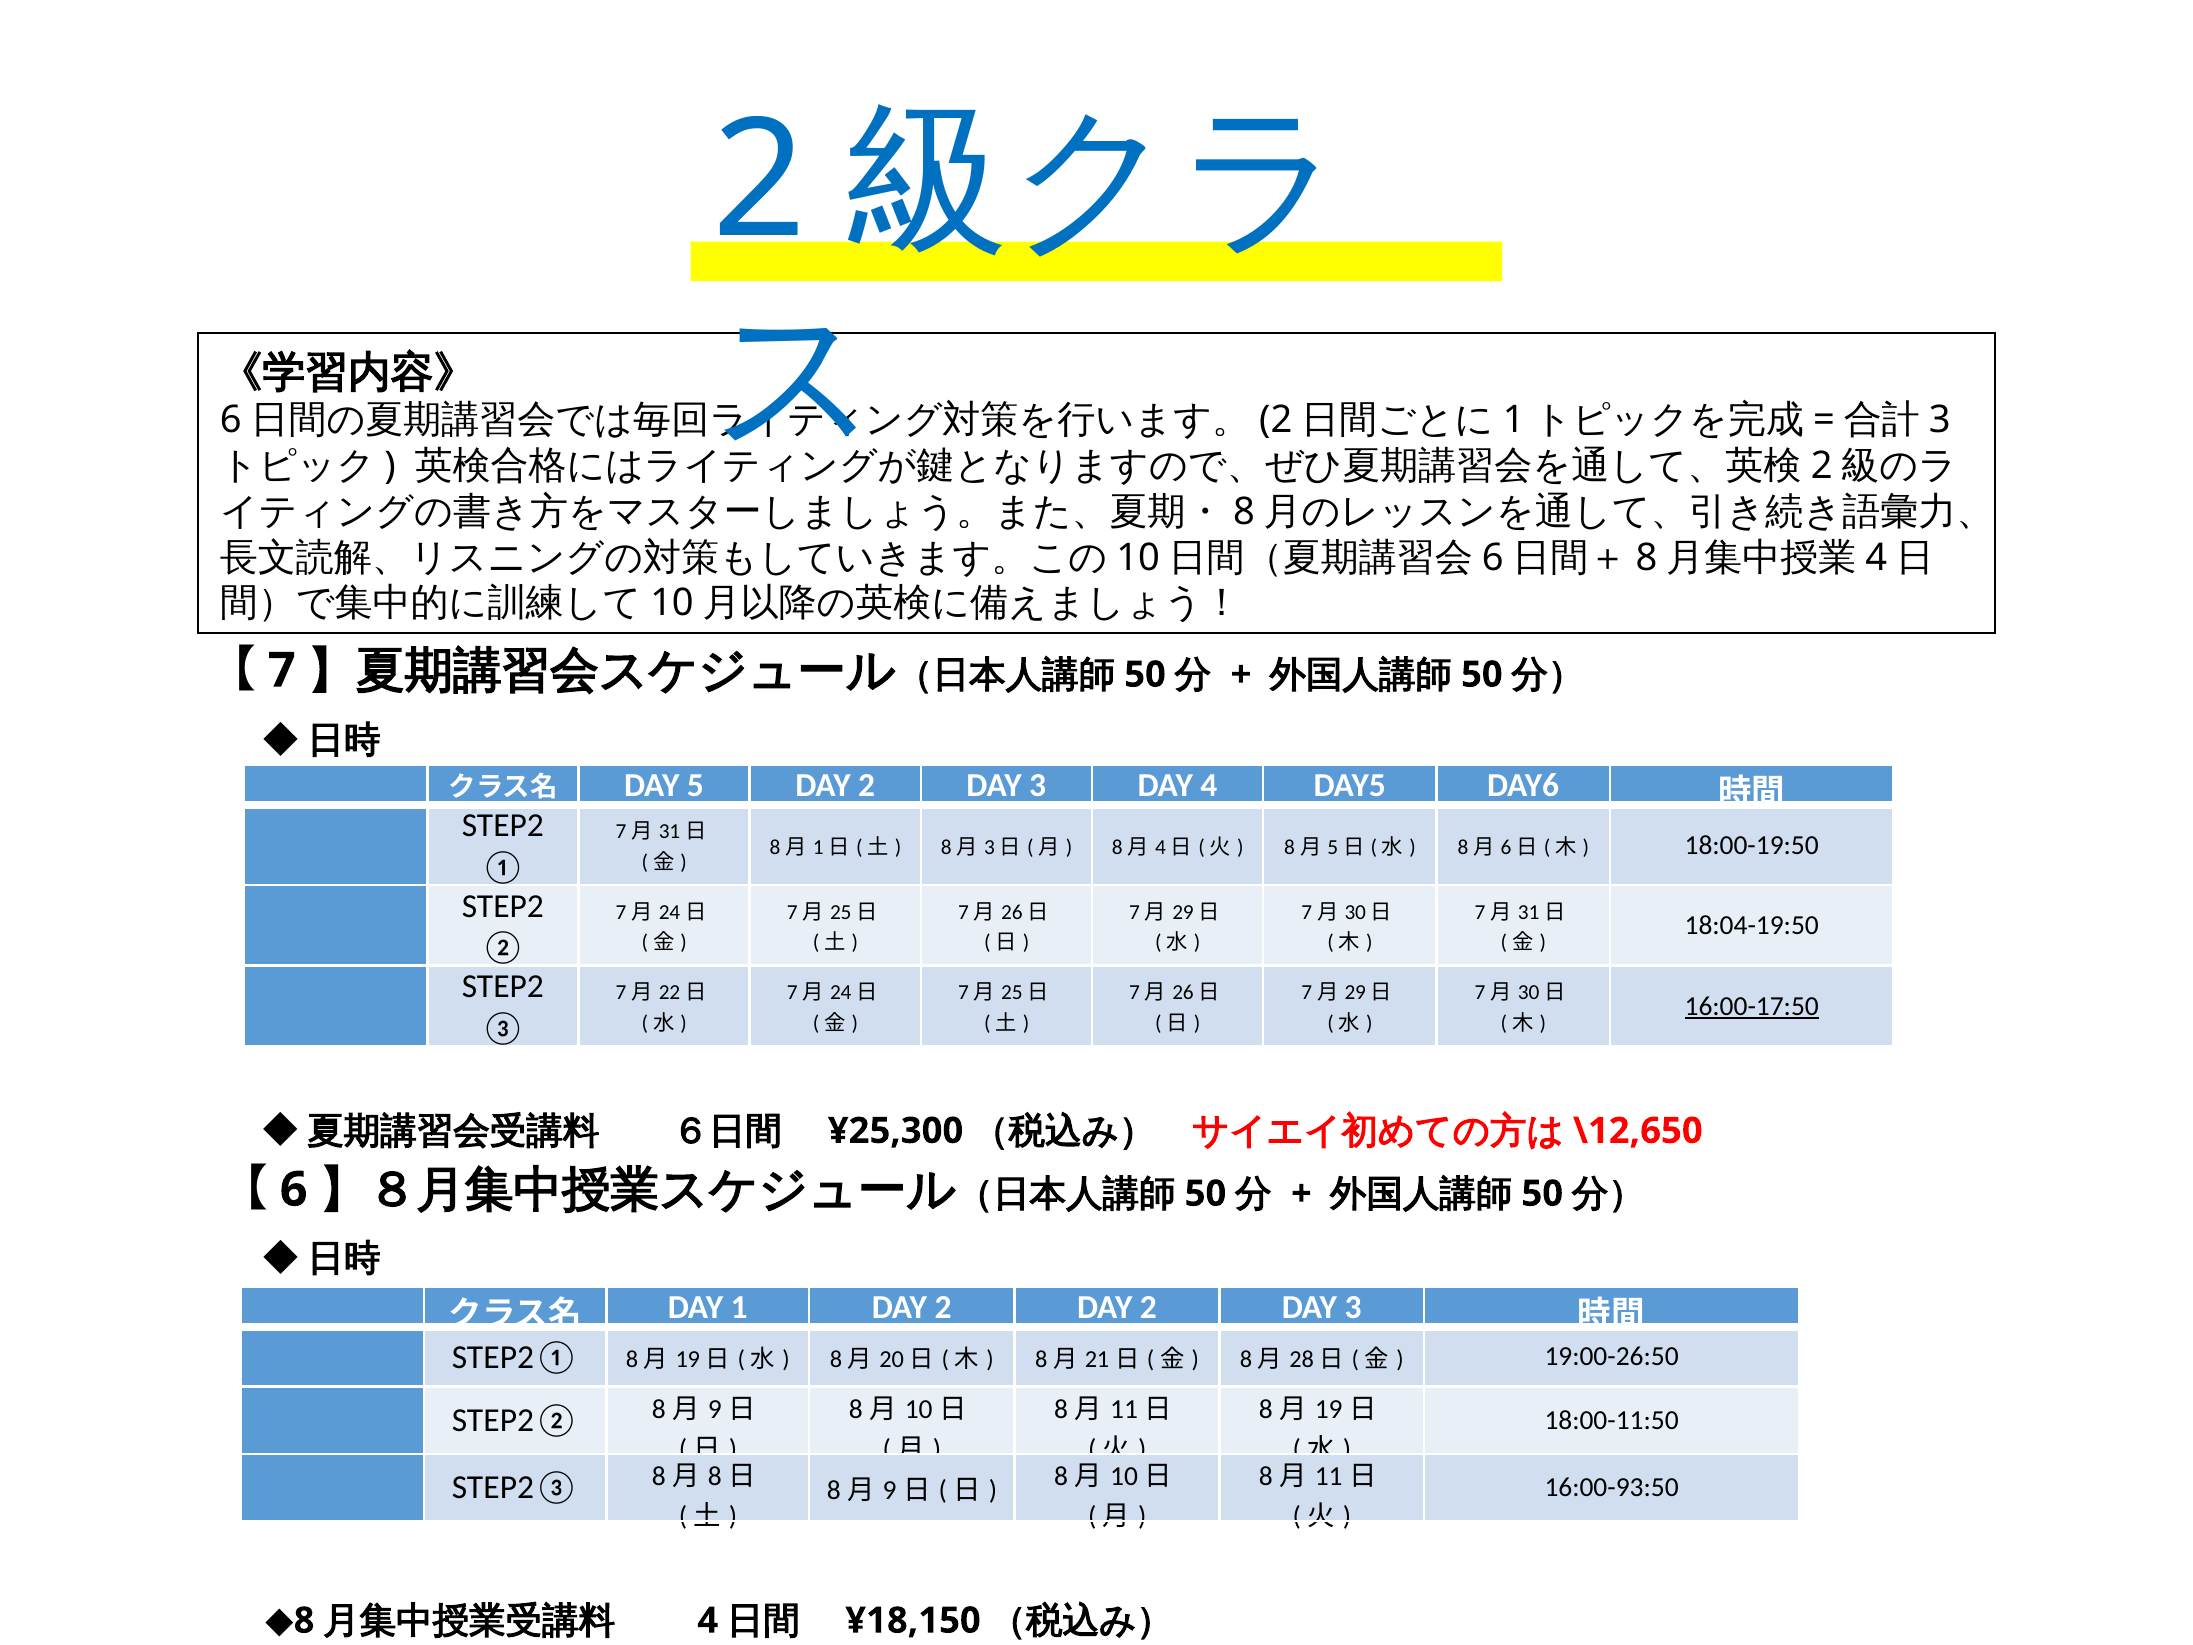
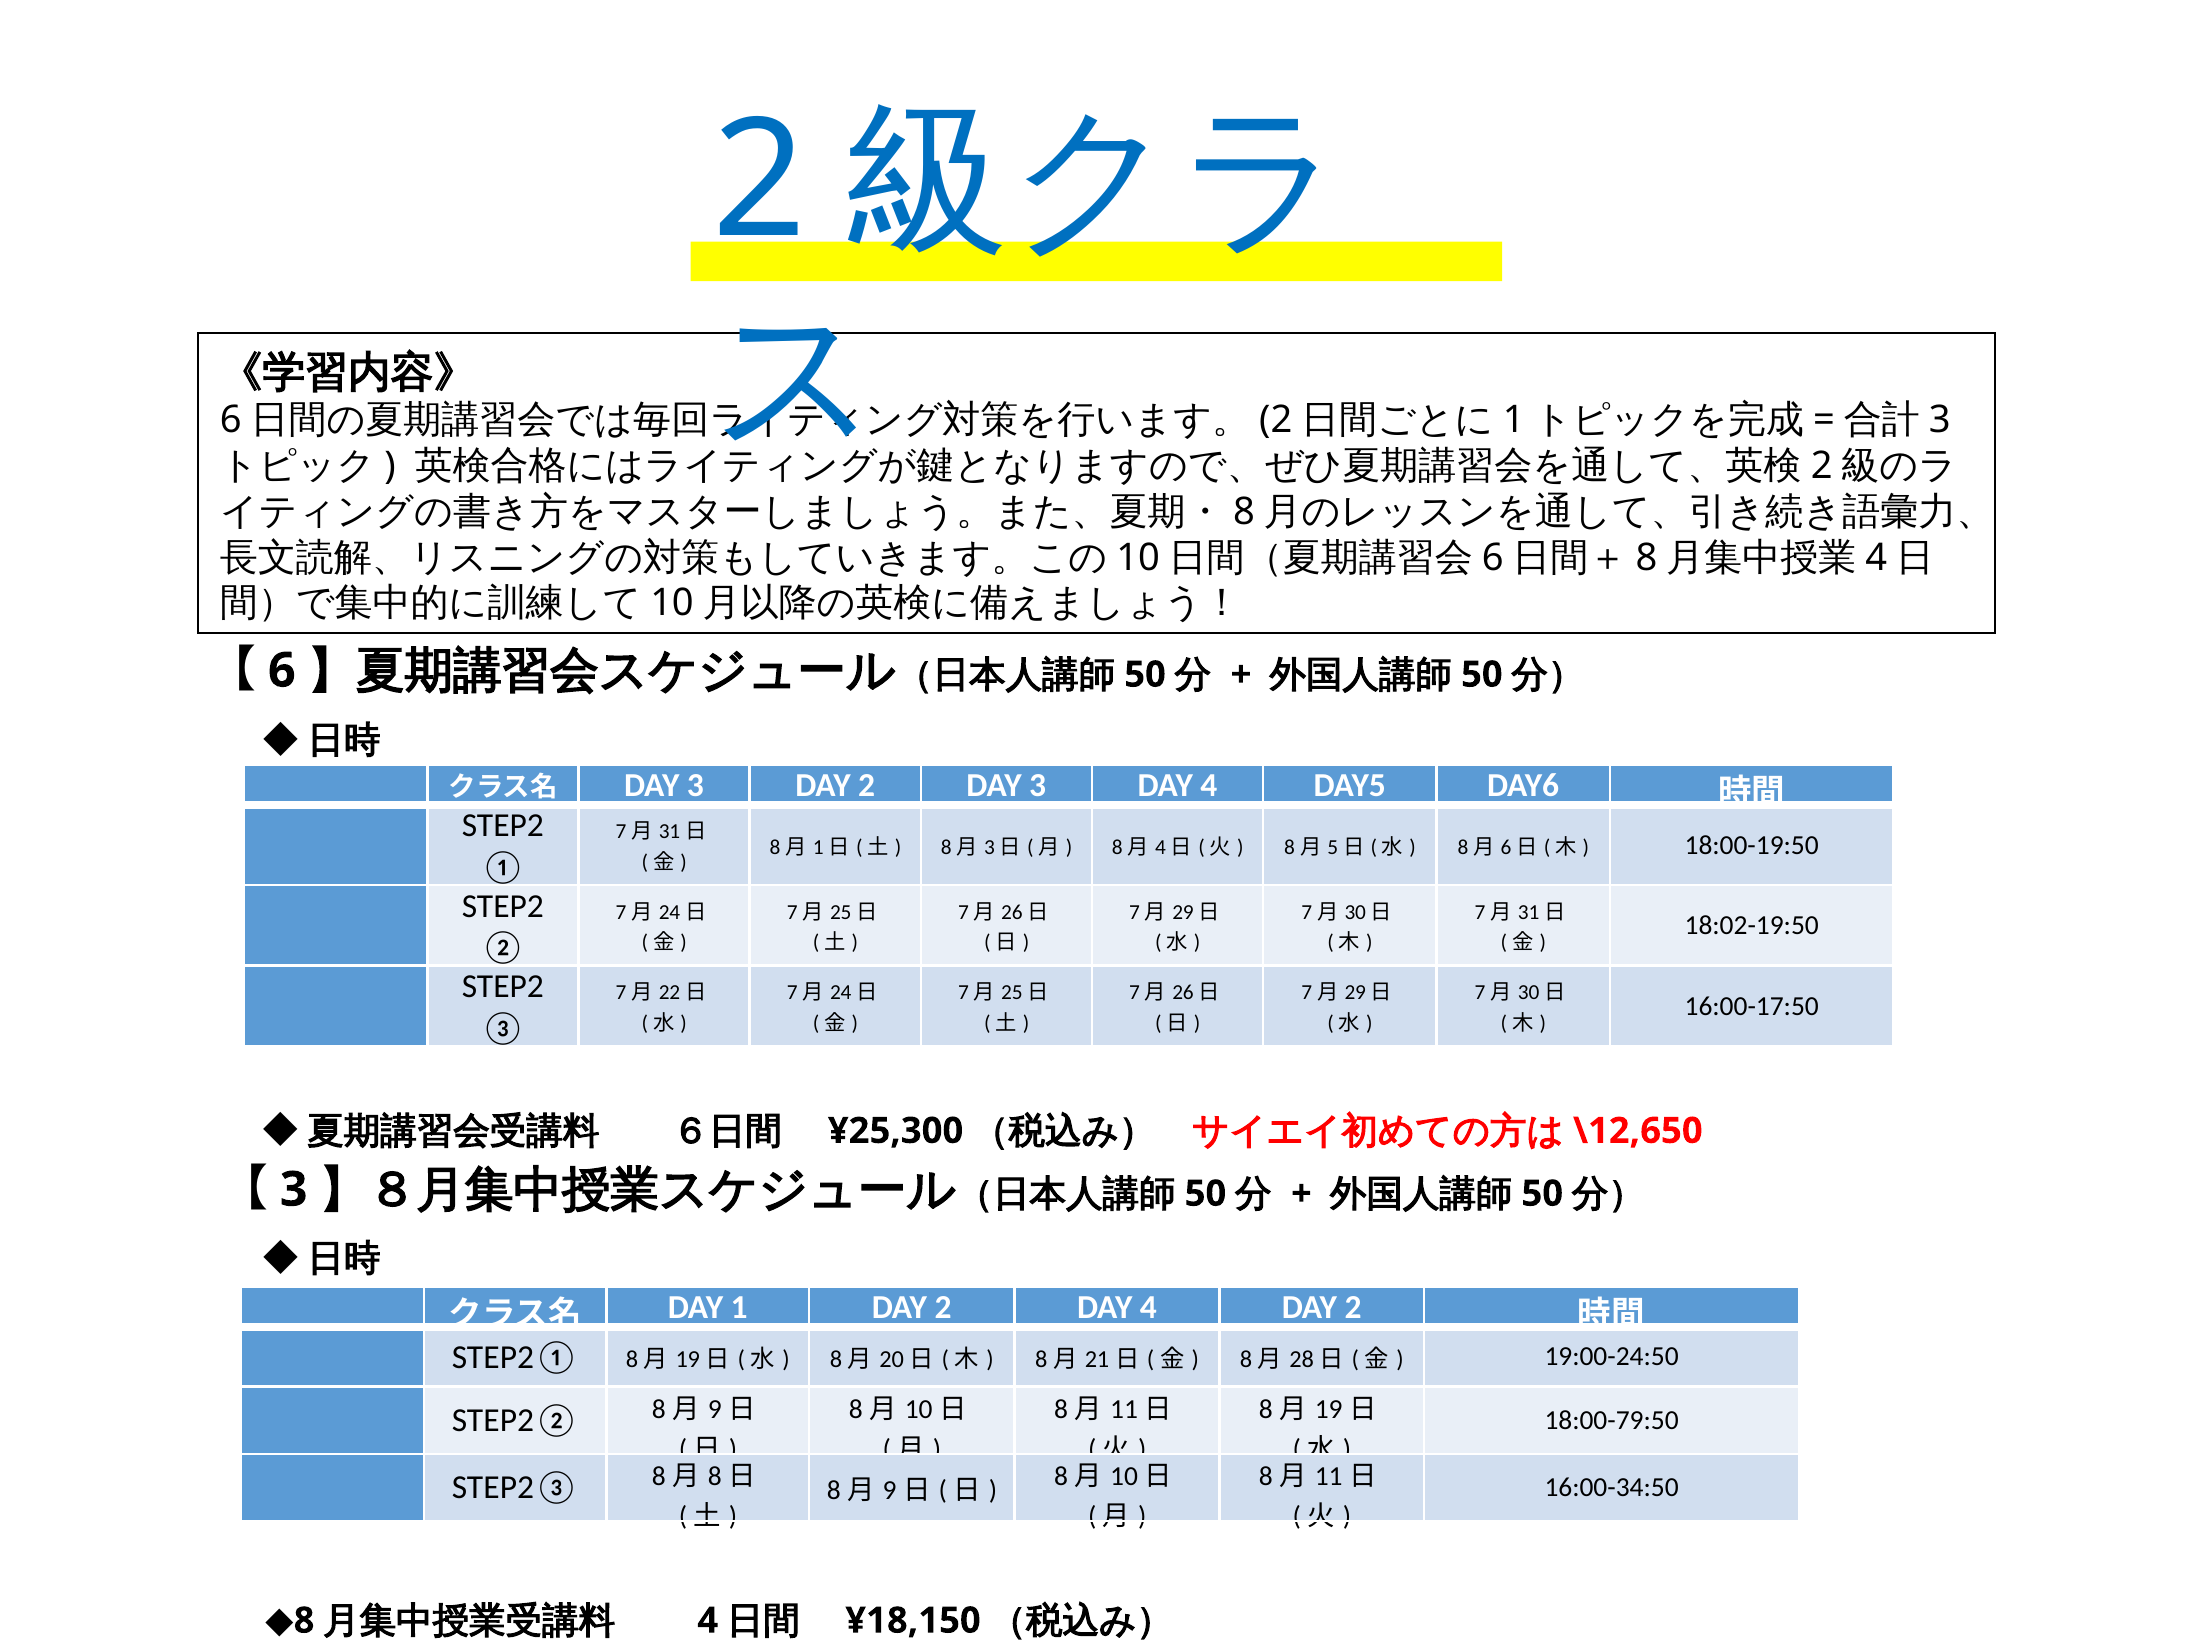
7: 7 -> 6
5 at (695, 785): 5 -> 3
18:04-19:50: 18:04-19:50 -> 18:02-19:50
16:00-17:50 underline: present -> none
6 at (294, 1189): 6 -> 3
2 DAY 2: 2 -> 4
3 at (1353, 1307): 3 -> 2
19:00-26:50: 19:00-26:50 -> 19:00-24:50
18:00-11:50: 18:00-11:50 -> 18:00-79:50
16:00-93:50: 16:00-93:50 -> 16:00-34:50
